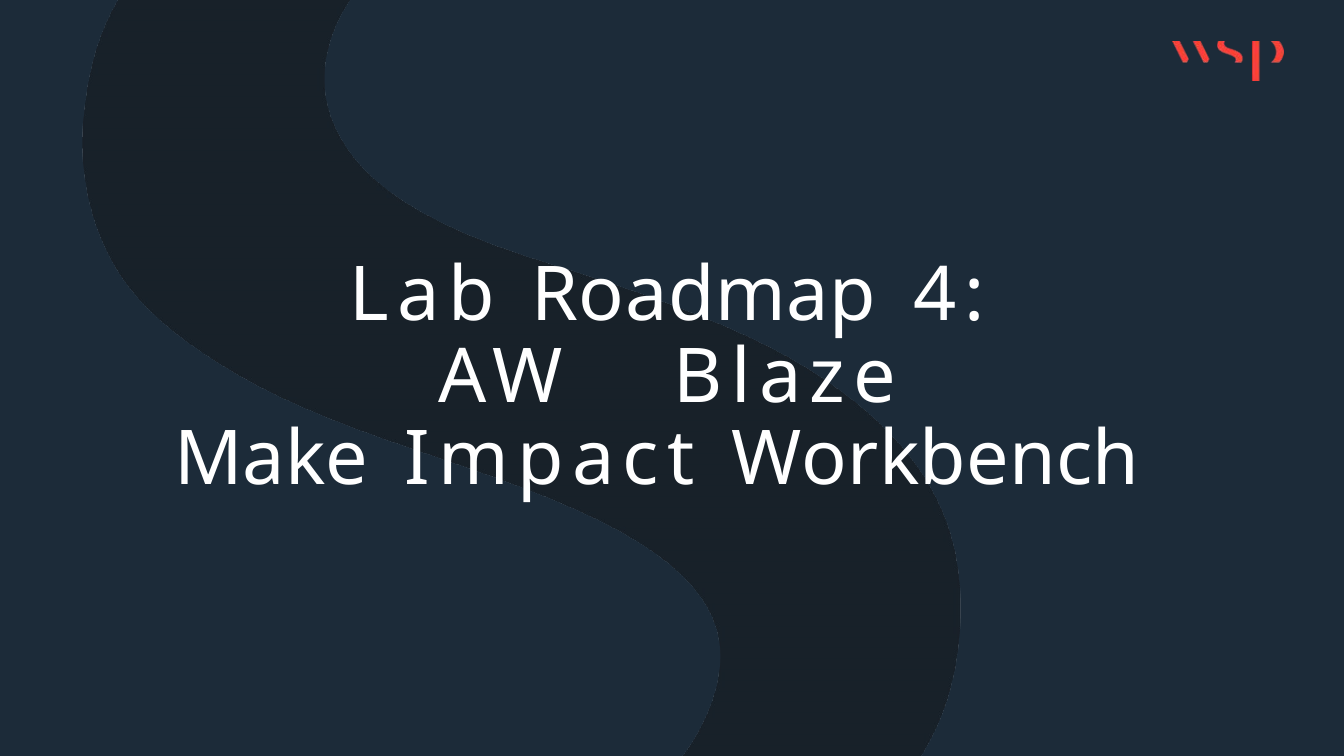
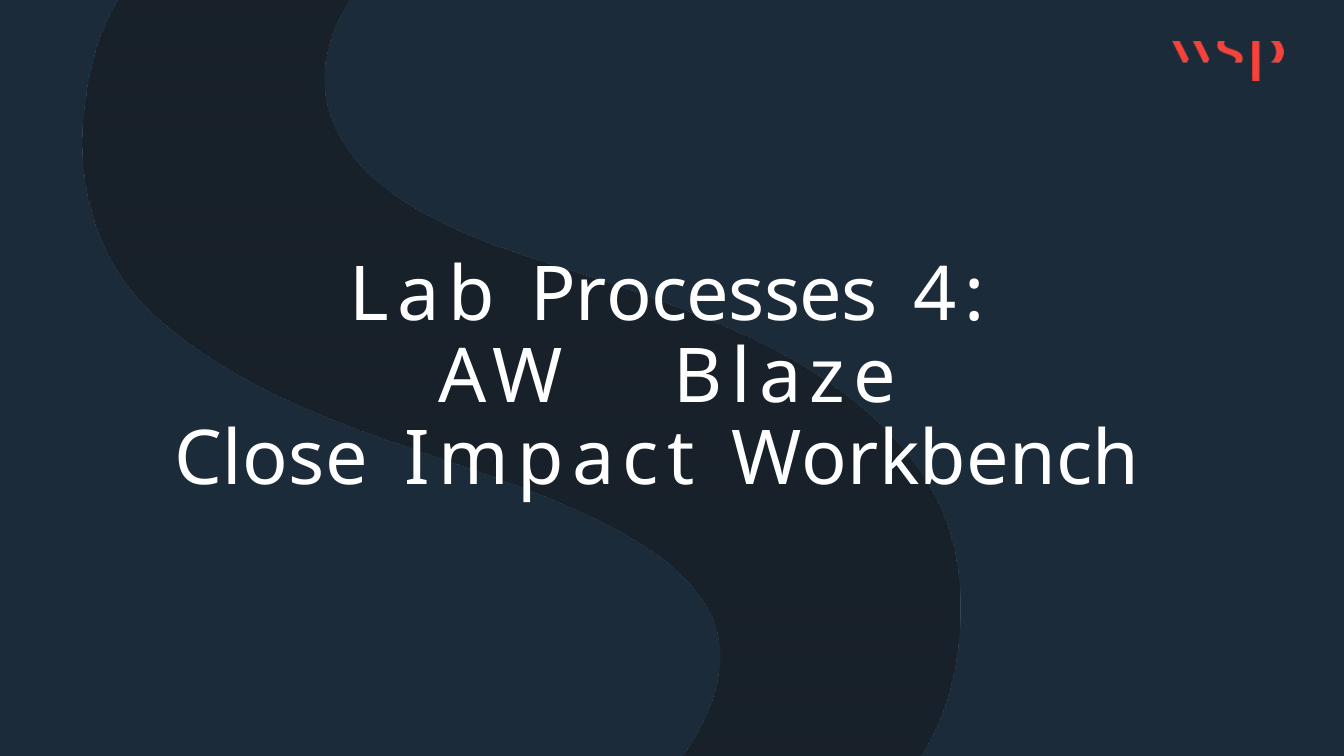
Roadmap: Roadmap -> Processes
Make: Make -> Close
